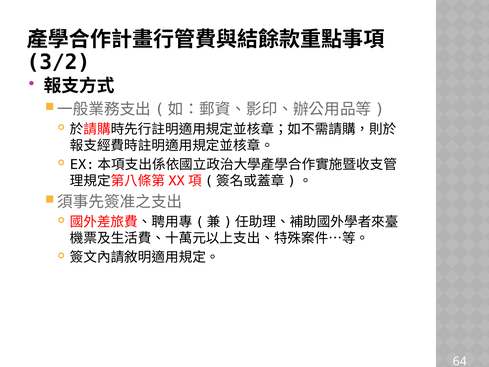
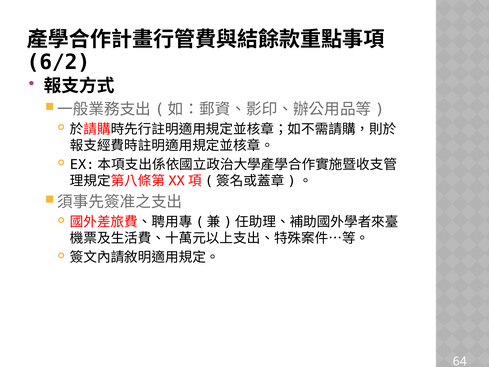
3/2: 3/2 -> 6/2
